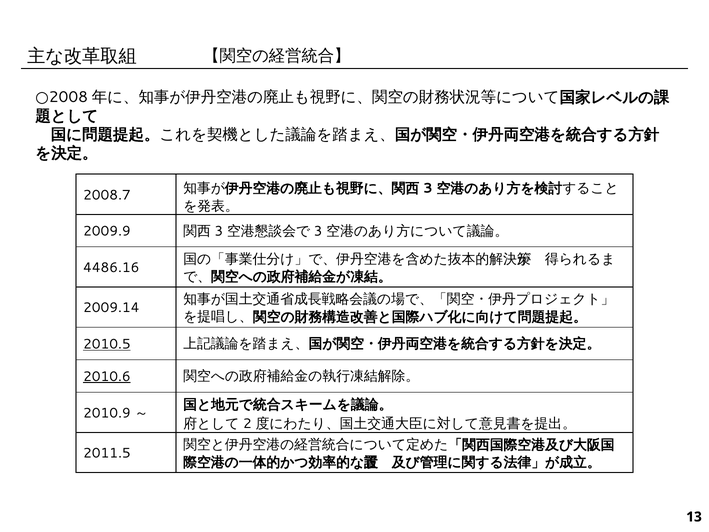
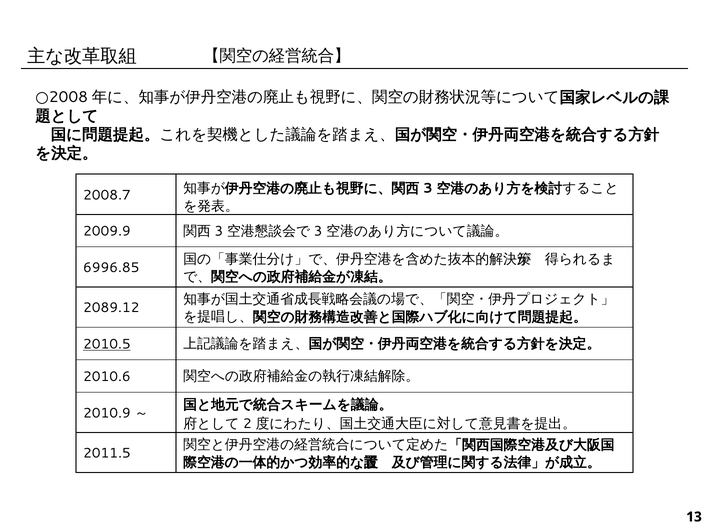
4486.16: 4486.16 -> 6996.85
2009.14: 2009.14 -> 2089.12
2010.6 underline: present -> none
